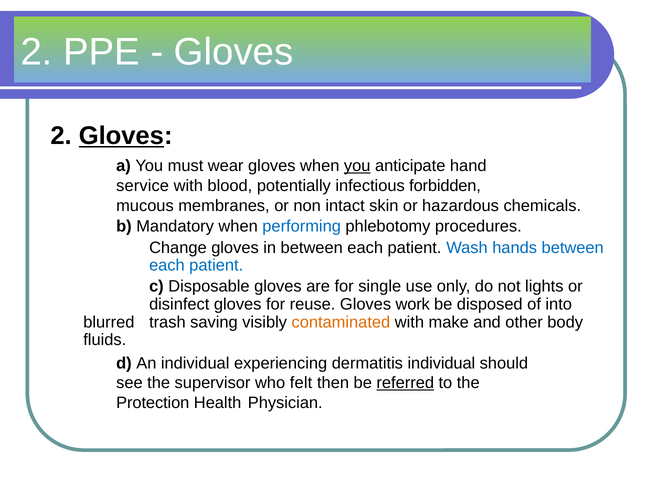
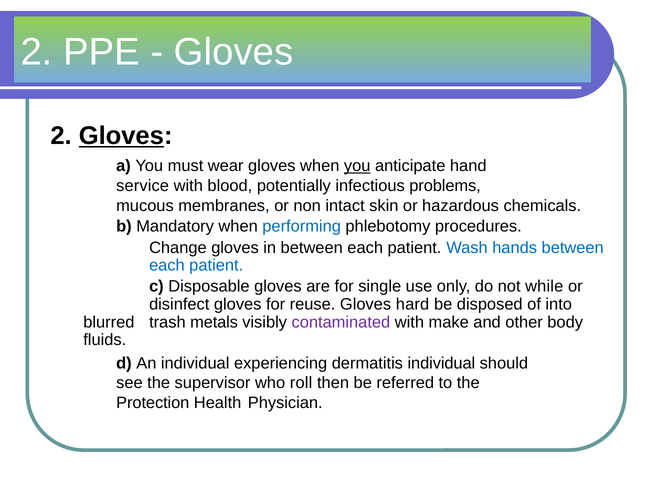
forbidden: forbidden -> problems
lights: lights -> while
work: work -> hard
saving: saving -> metals
contaminated colour: orange -> purple
felt: felt -> roll
referred underline: present -> none
